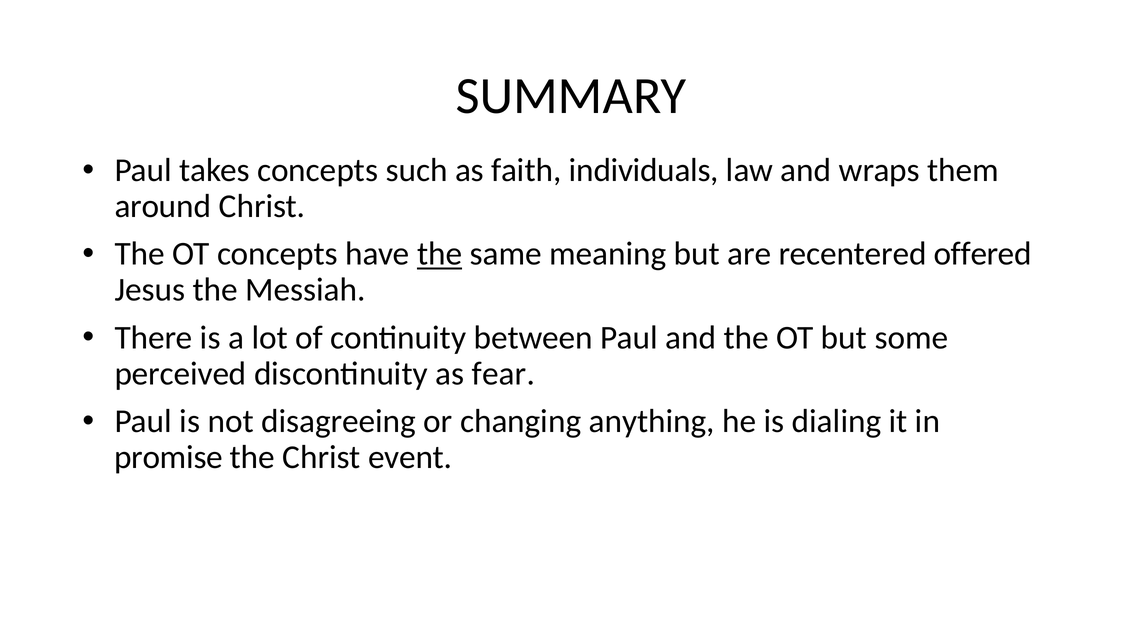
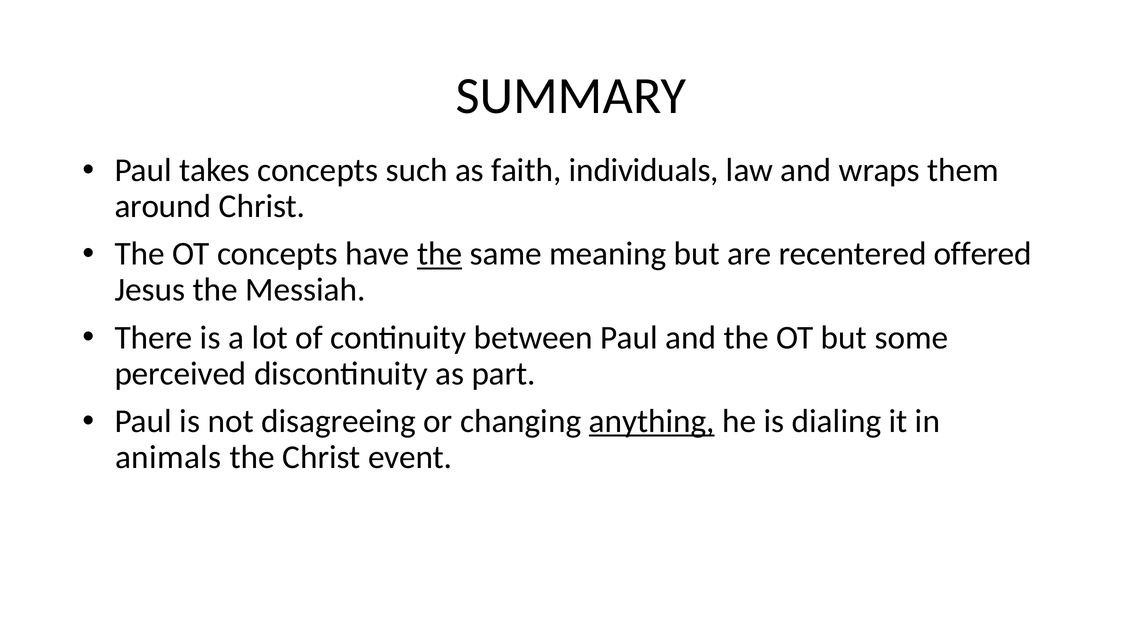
fear: fear -> part
anything underline: none -> present
promise: promise -> animals
